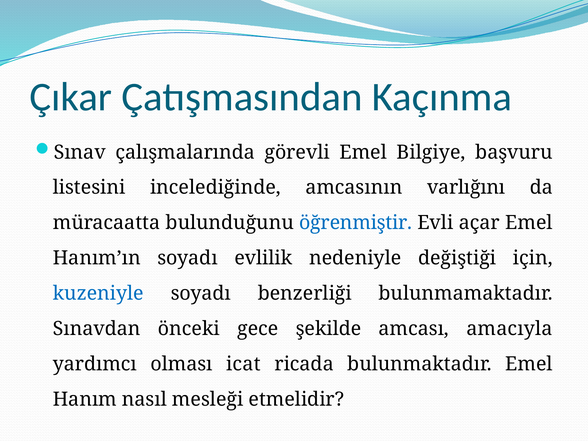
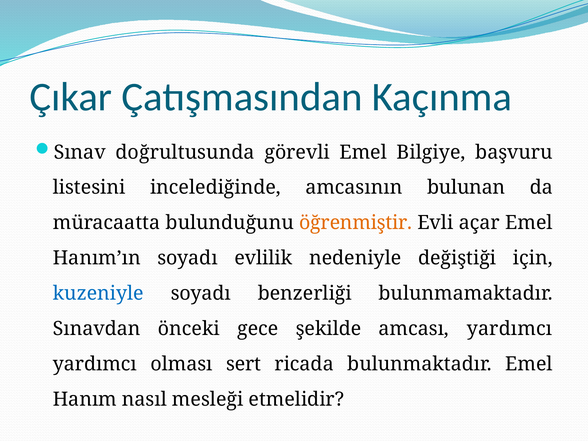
çalışmalarında: çalışmalarında -> doğrultusunda
varlığını: varlığını -> bulunan
öğrenmiştir colour: blue -> orange
amcası amacıyla: amacıyla -> yardımcı
icat: icat -> sert
